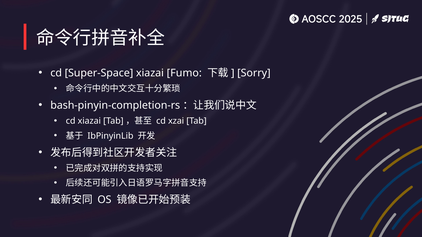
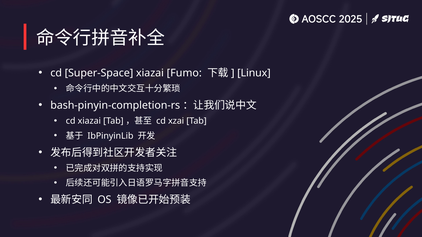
Sorry: Sorry -> Linux
